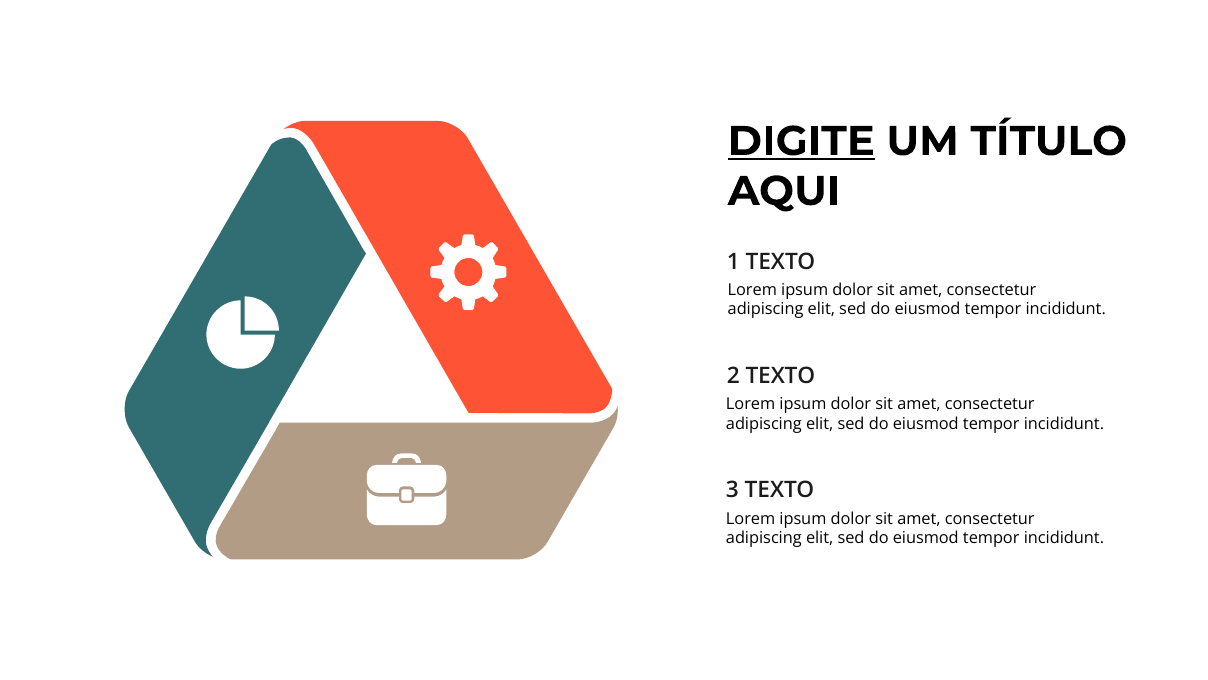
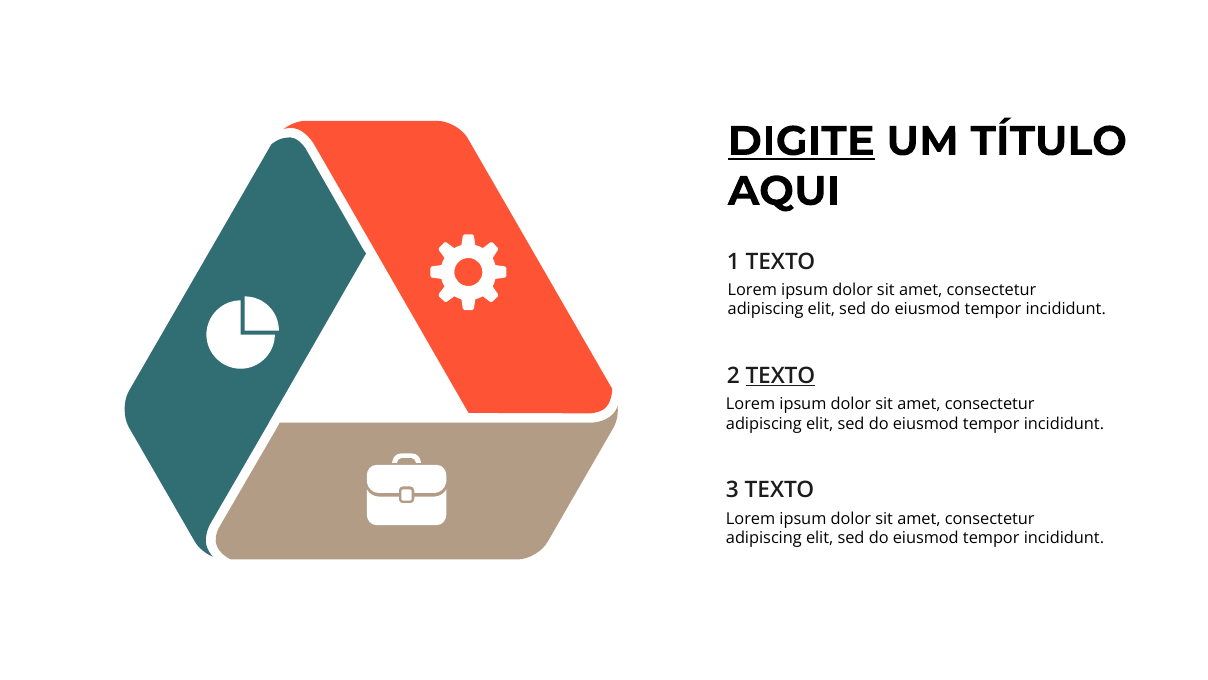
TEXTO at (780, 375) underline: none -> present
